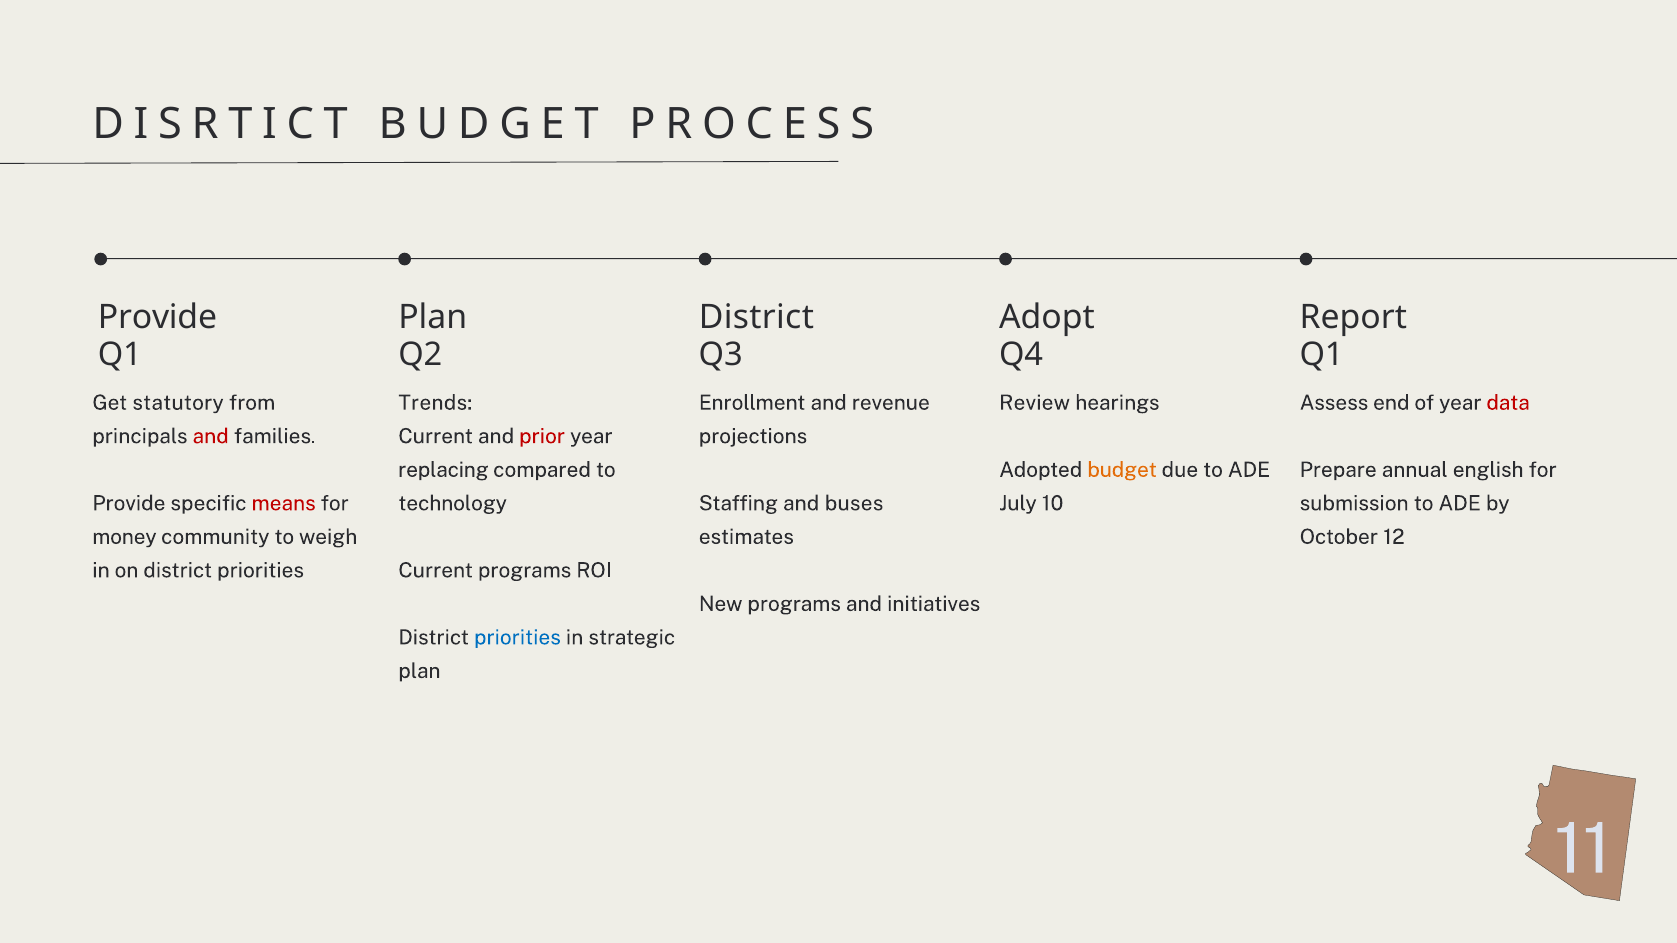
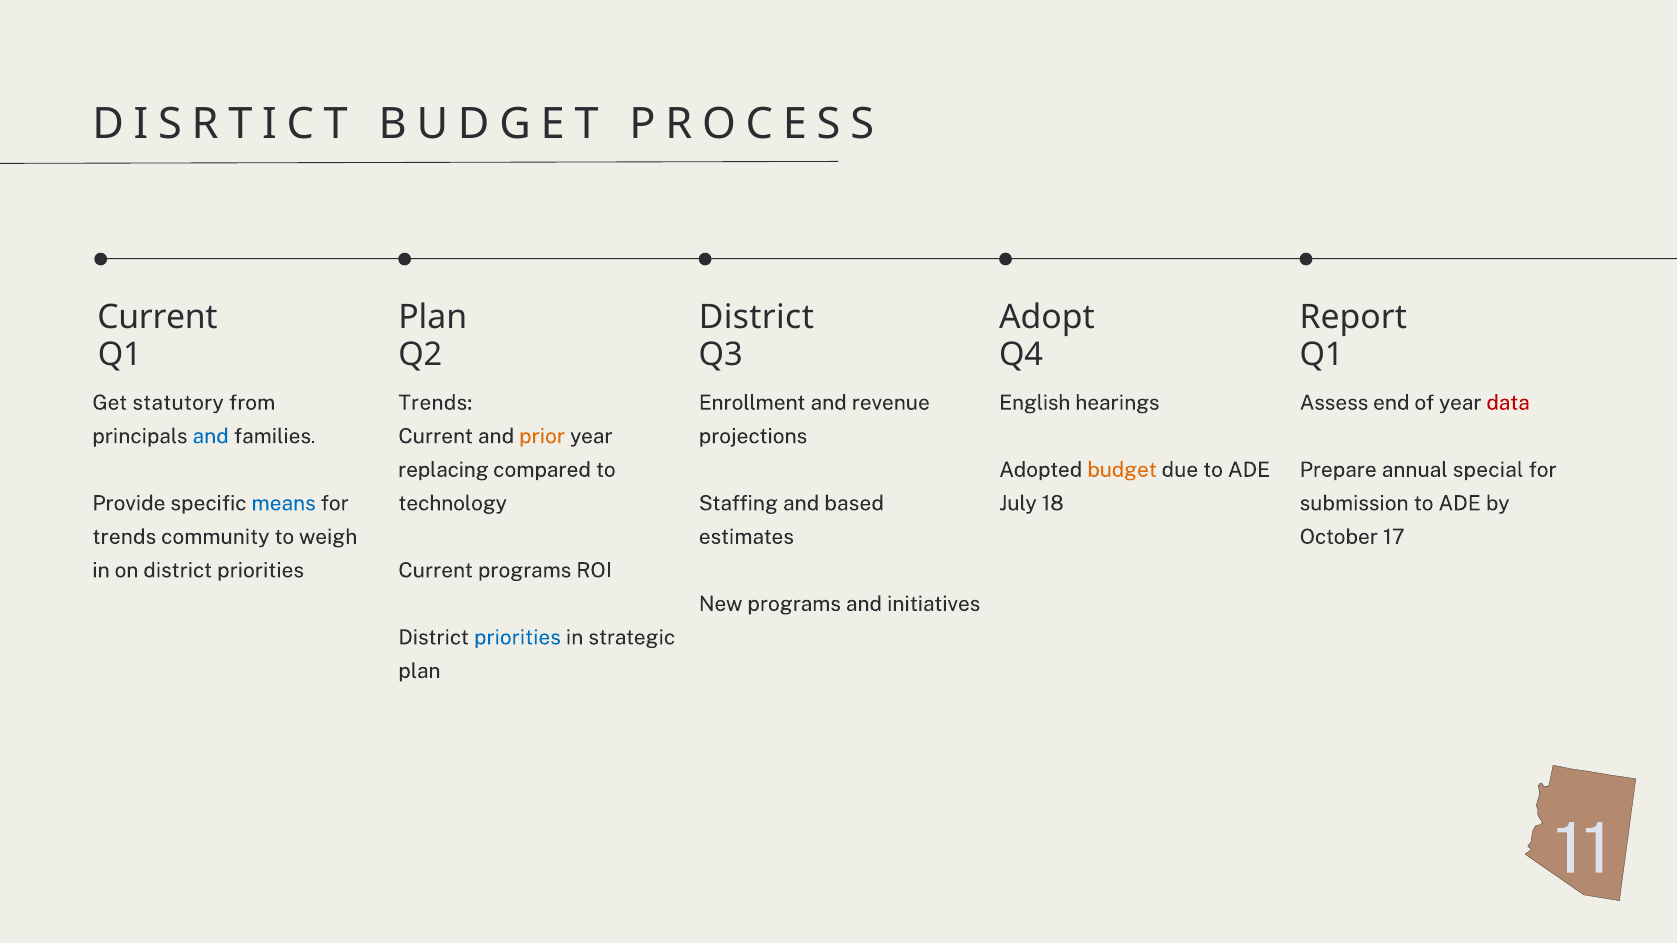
Provide at (157, 318): Provide -> Current
Review: Review -> English
and at (211, 436) colour: red -> blue
prior colour: red -> orange
english: english -> special
means colour: red -> blue
buses: buses -> based
10: 10 -> 18
money at (124, 537): money -> trends
12: 12 -> 17
